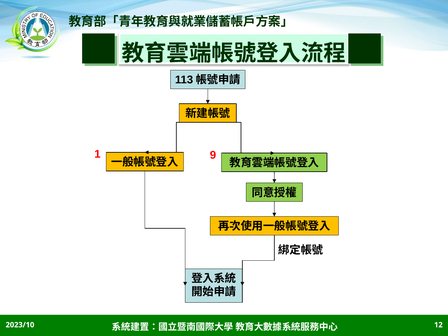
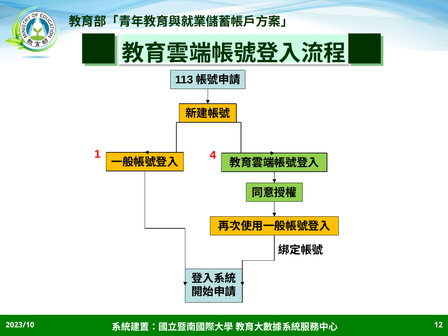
9: 9 -> 4
